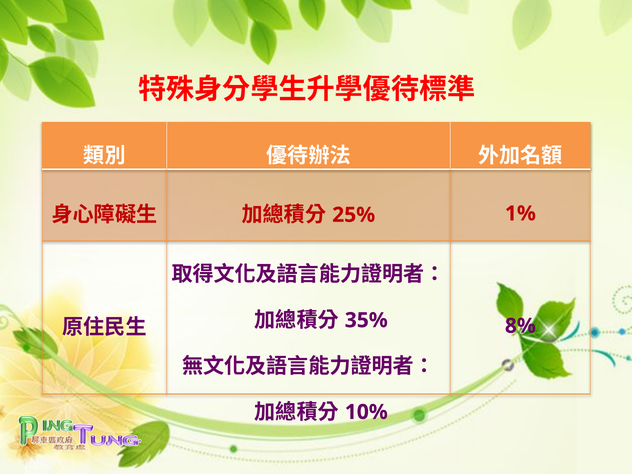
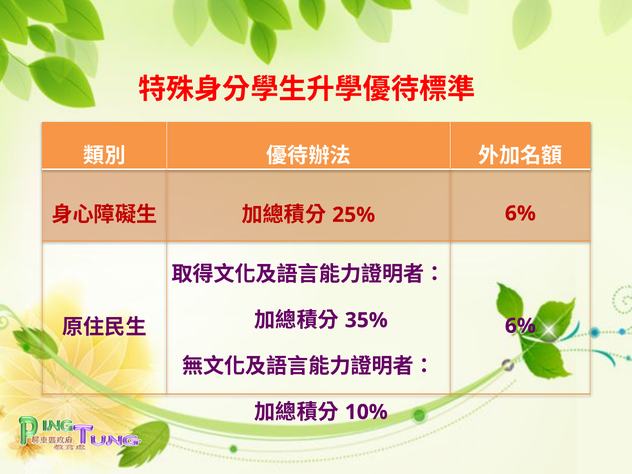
1% at (520, 213): 1% -> 6%
8% at (520, 326): 8% -> 6%
